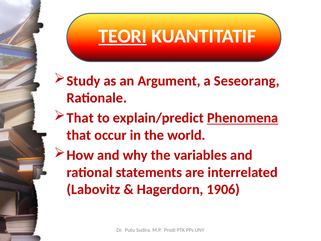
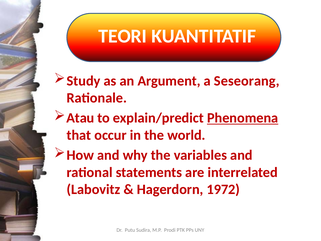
TEORI underline: present -> none
That at (80, 118): That -> Atau
1906: 1906 -> 1972
